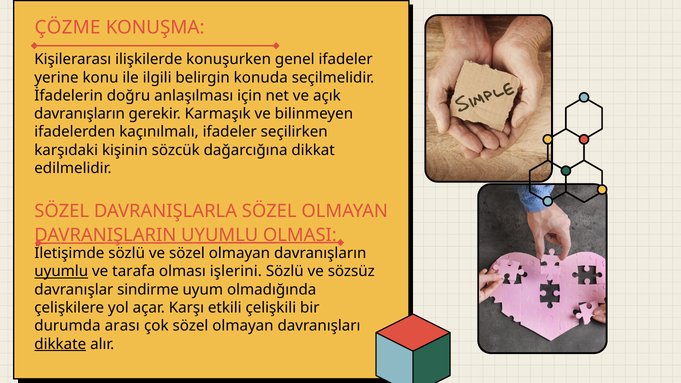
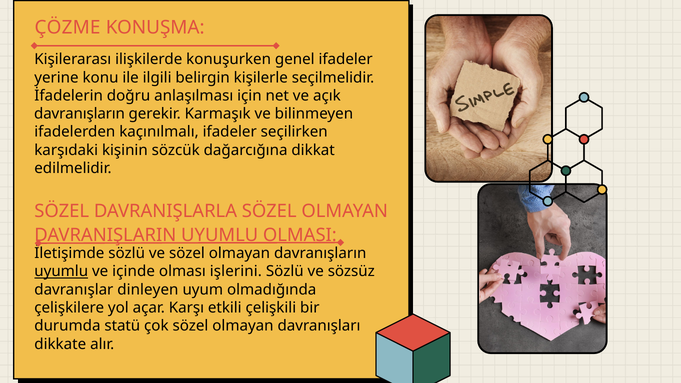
konuda: konuda -> kişilerle
tarafa: tarafa -> içinde
sindirme: sindirme -> dinleyen
arası: arası -> statü
dikkate underline: present -> none
